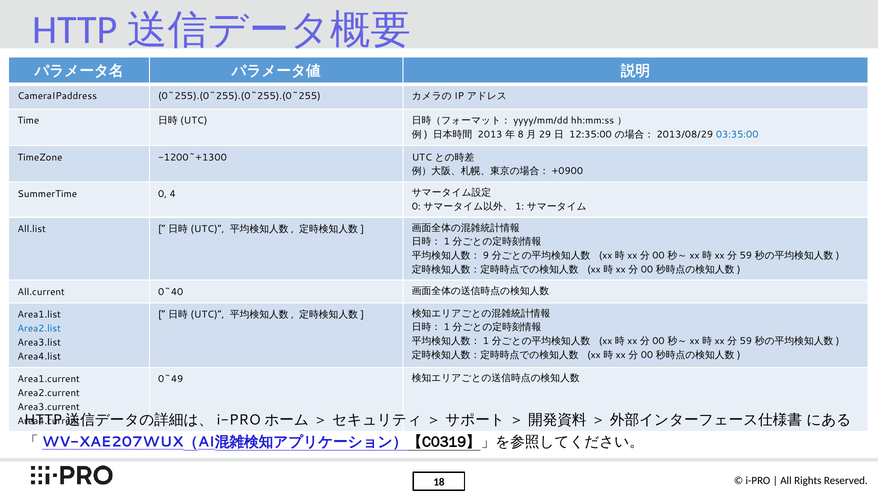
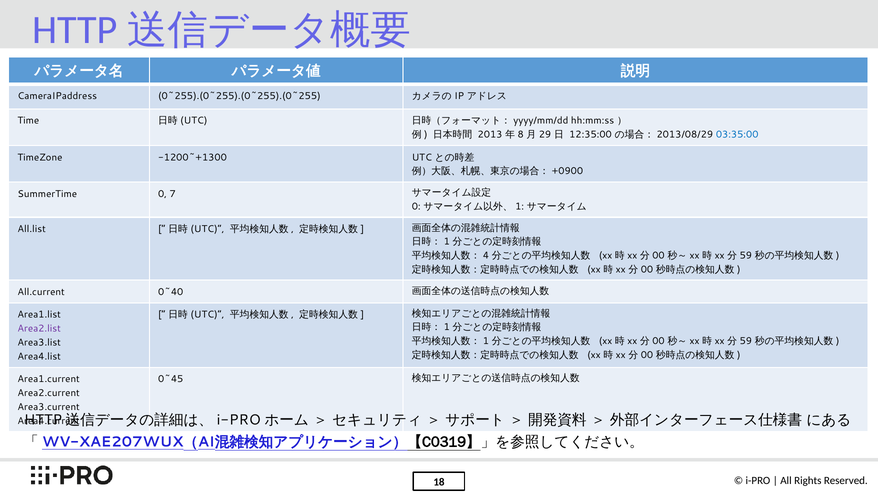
4: 4 -> 7
9: 9 -> 4
Area2.list colour: blue -> purple
0~49: 0~49 -> 0~45
